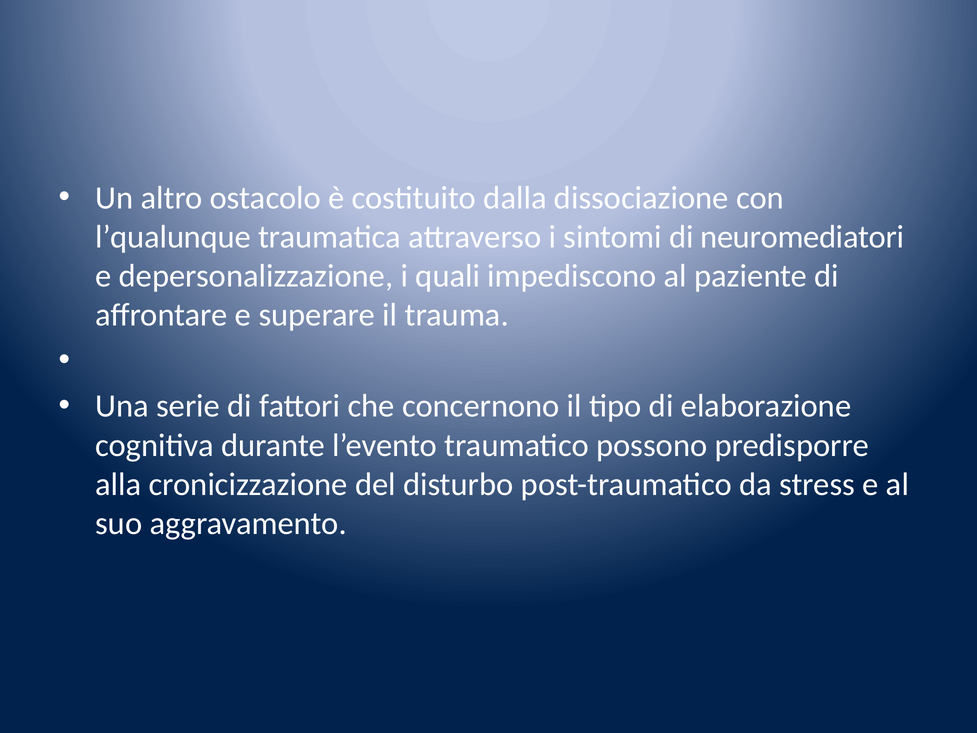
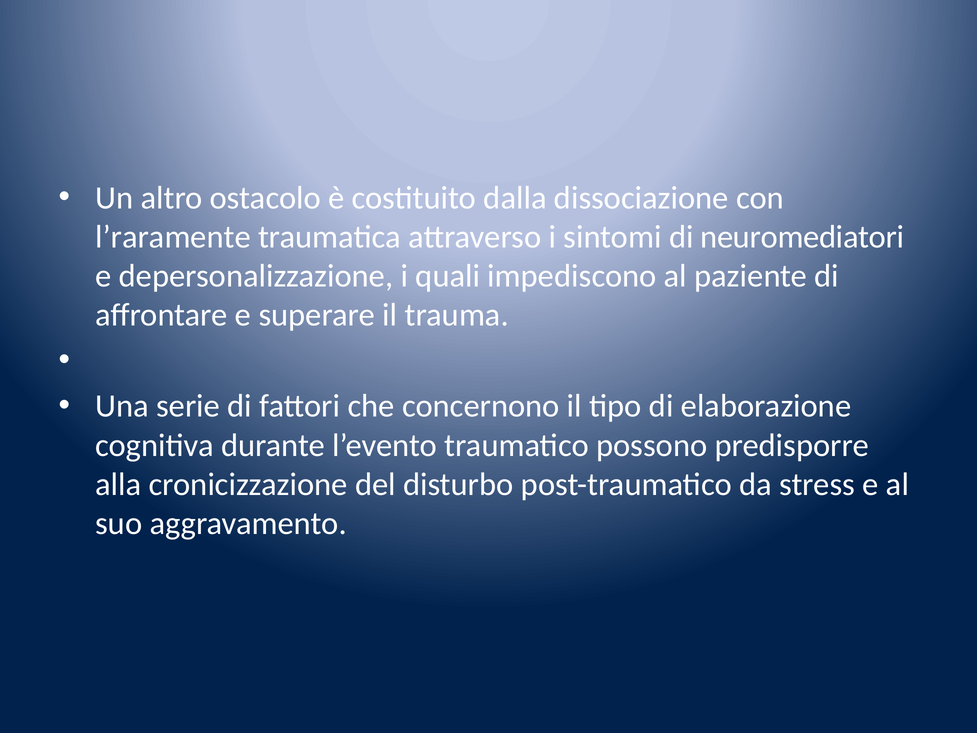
l’qualunque: l’qualunque -> l’raramente
